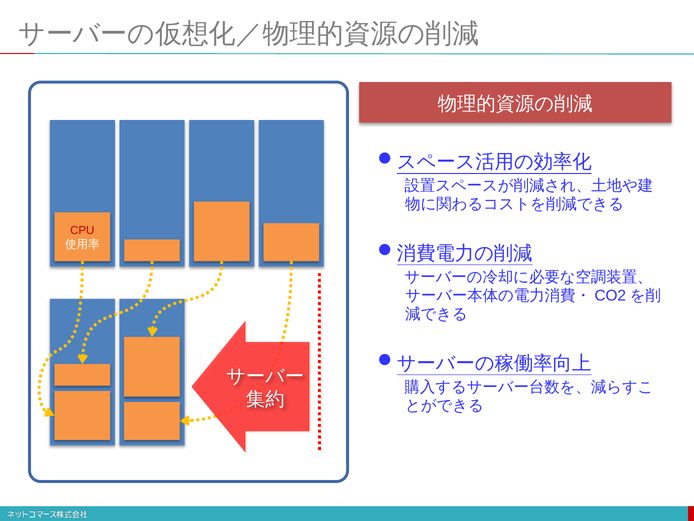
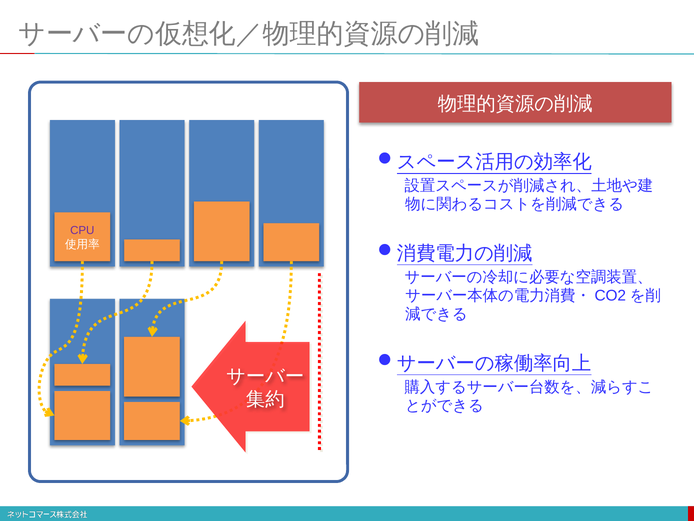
CPU colour: red -> purple
